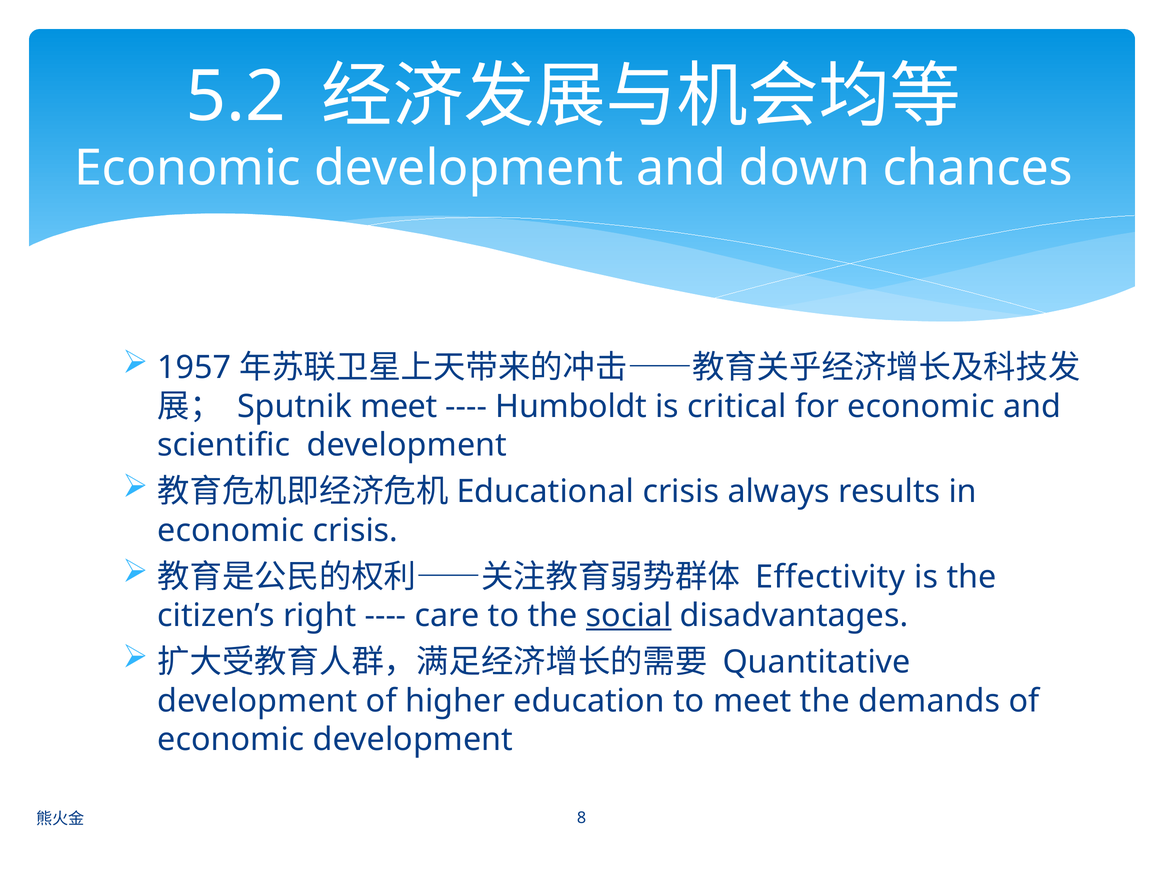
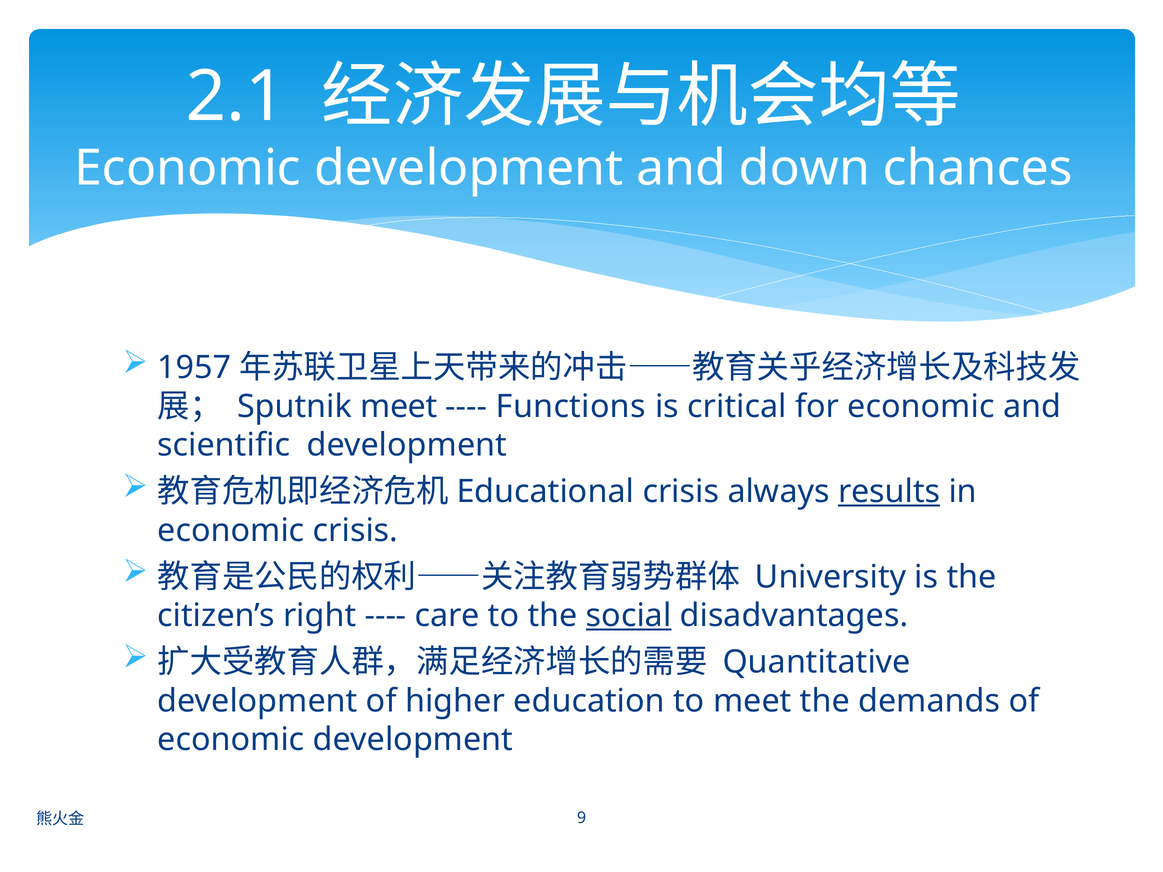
5.2: 5.2 -> 2.1
Humboldt: Humboldt -> Functions
results underline: none -> present
Effectivity: Effectivity -> University
8: 8 -> 9
